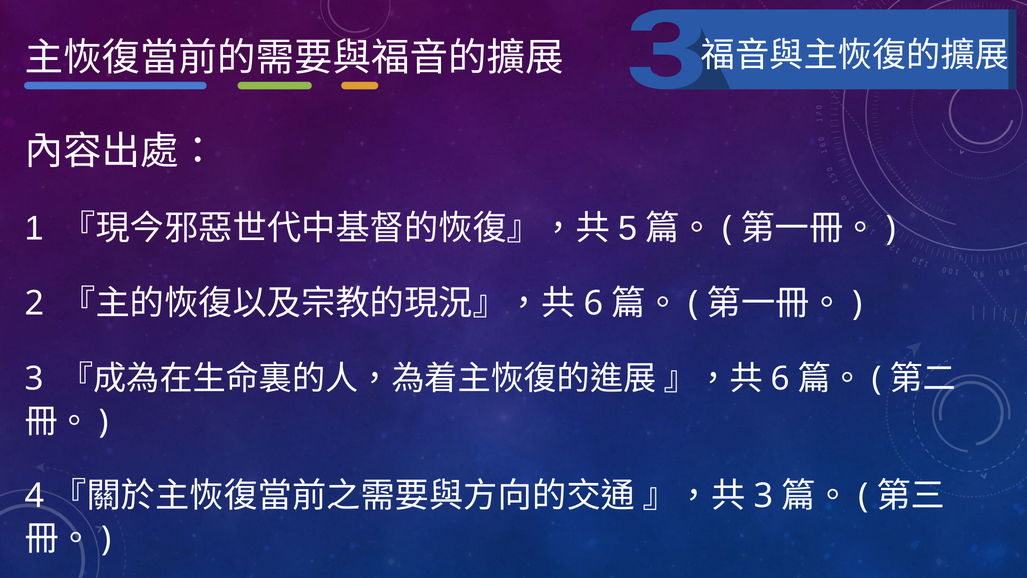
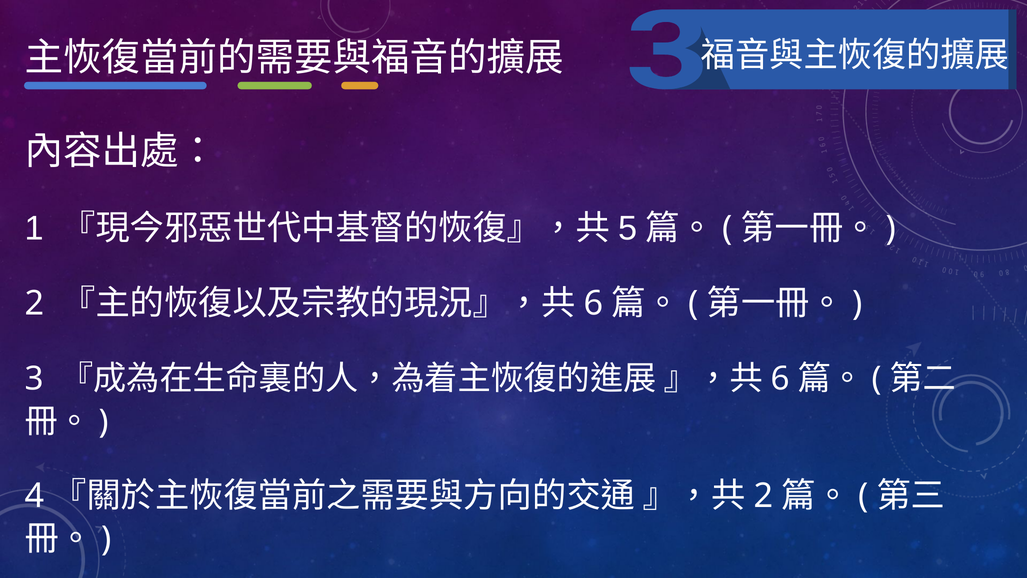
3 at (764, 496): 3 -> 2
